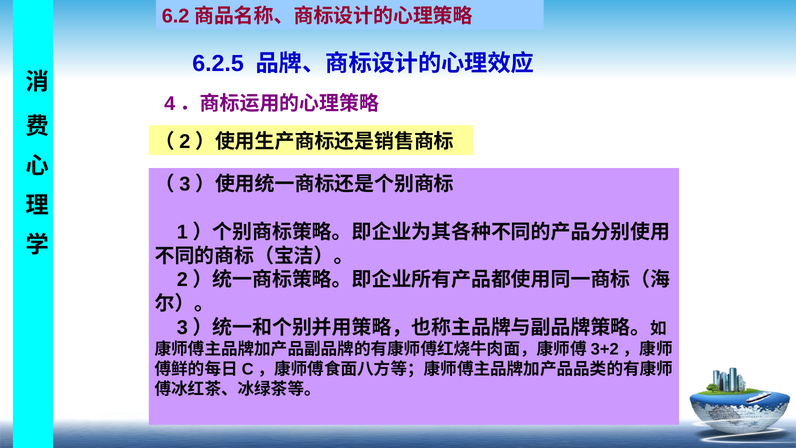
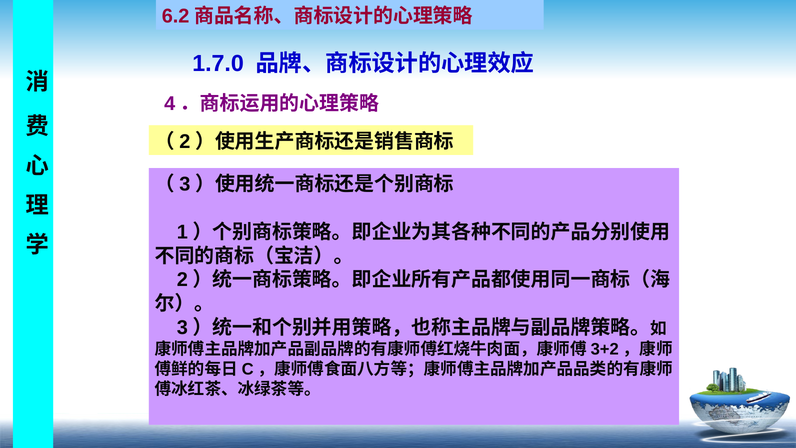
6.2.5: 6.2.5 -> 1.7.0
